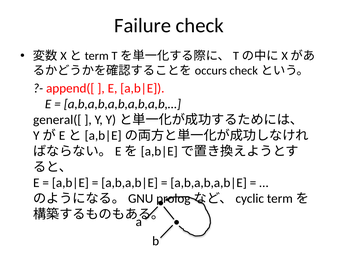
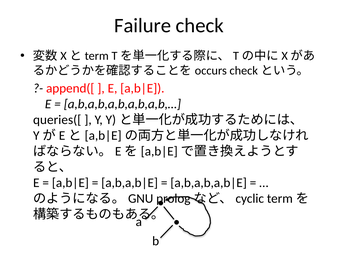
general([: general([ -> queries([
